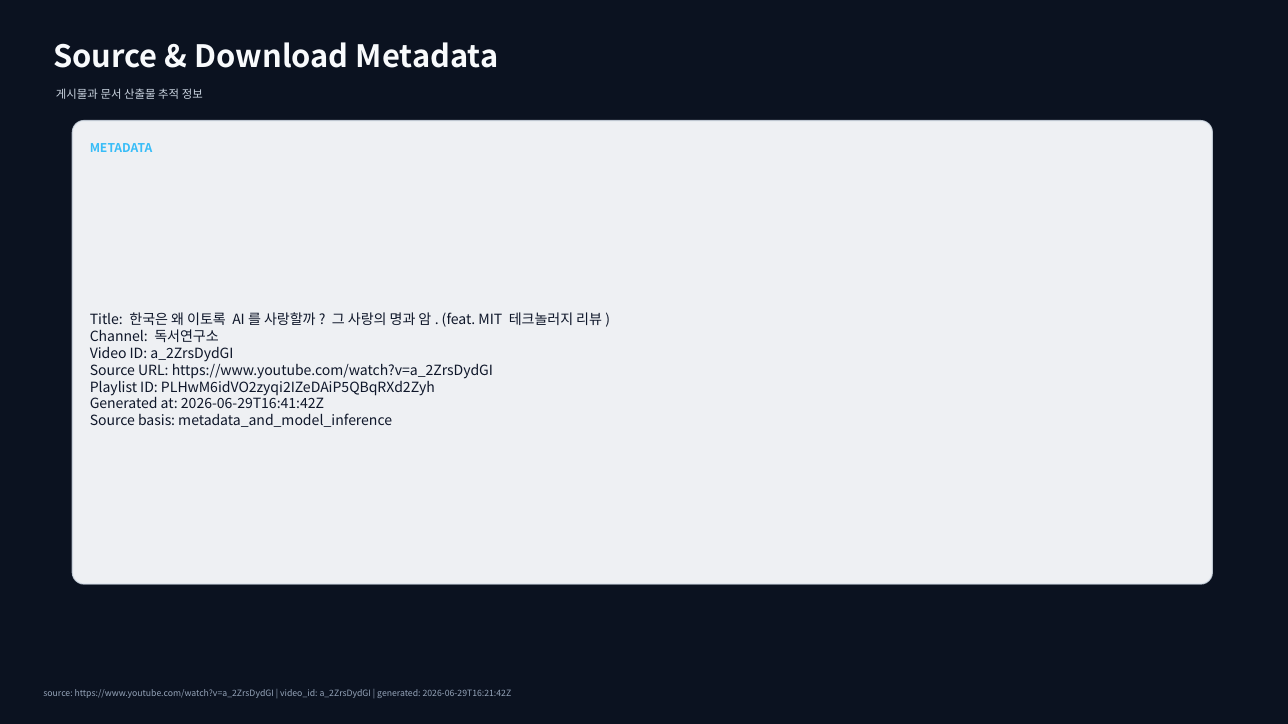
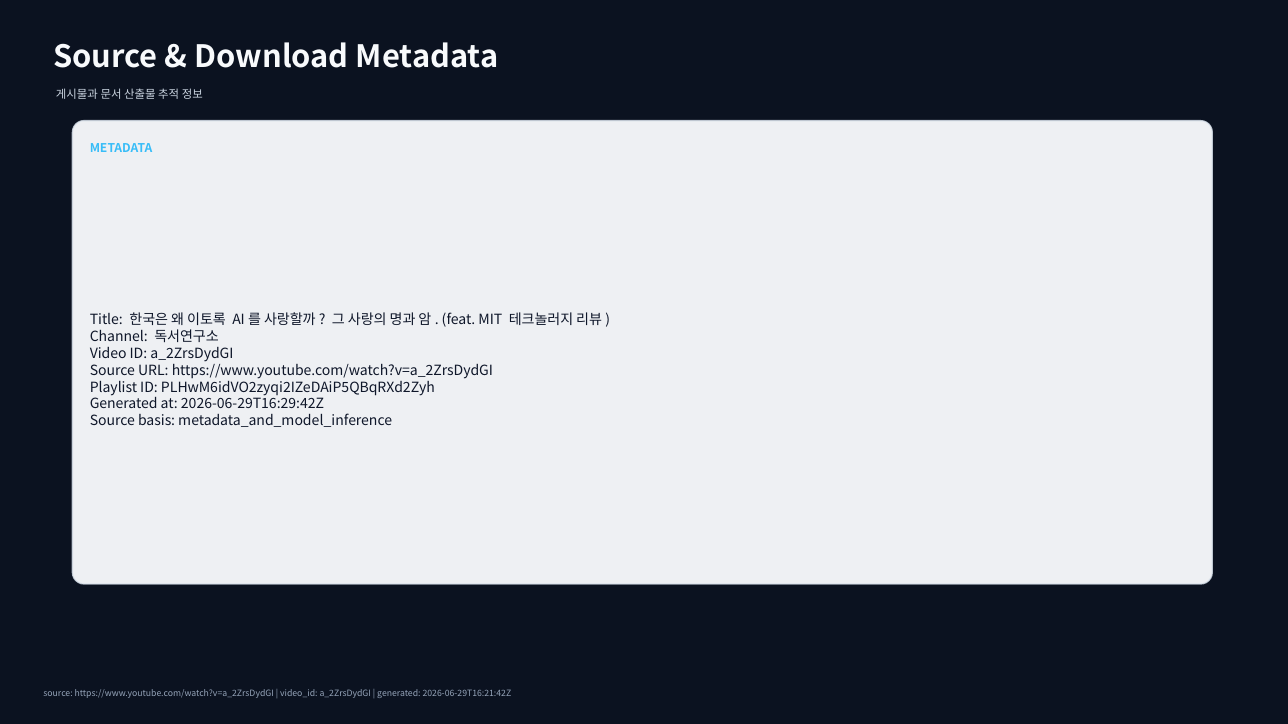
2026-06-29T16:41:42Z: 2026-06-29T16:41:42Z -> 2026-06-29T16:29:42Z
